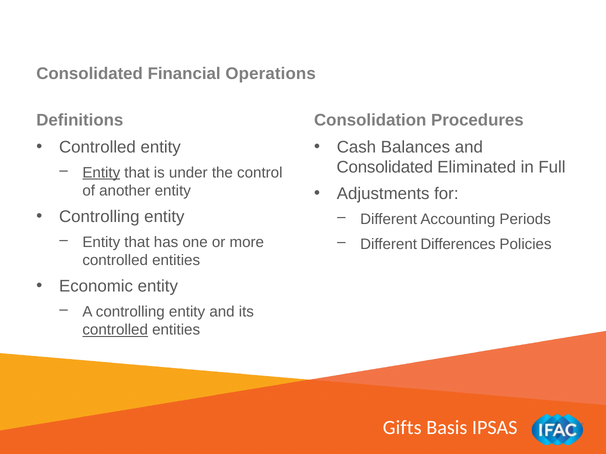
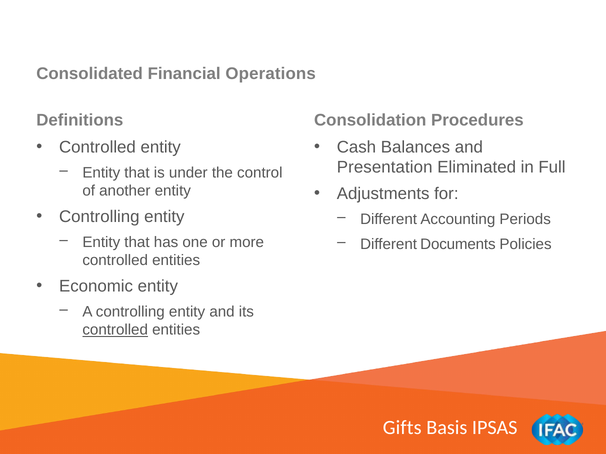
Consolidated at (385, 167): Consolidated -> Presentation
Entity at (101, 173) underline: present -> none
Differences: Differences -> Documents
